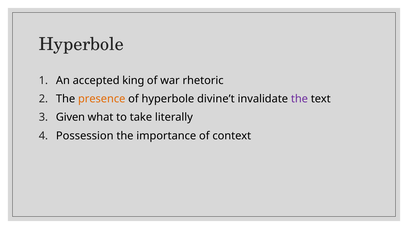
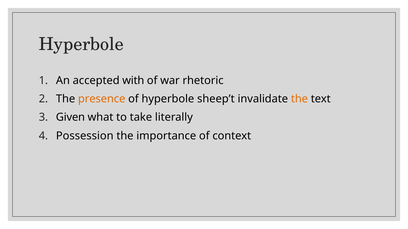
king: king -> with
divine’t: divine’t -> sheep’t
the at (299, 99) colour: purple -> orange
